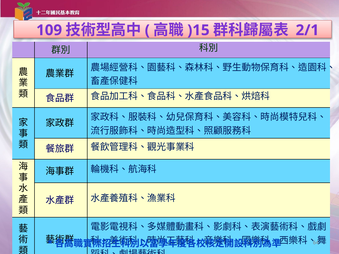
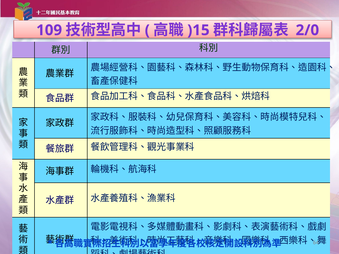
2/1: 2/1 -> 2/0
